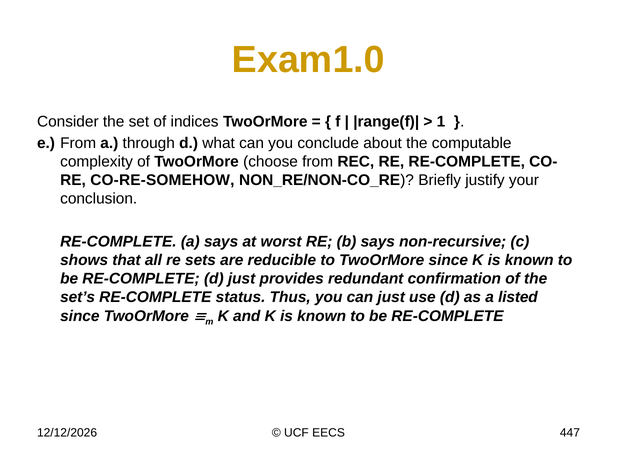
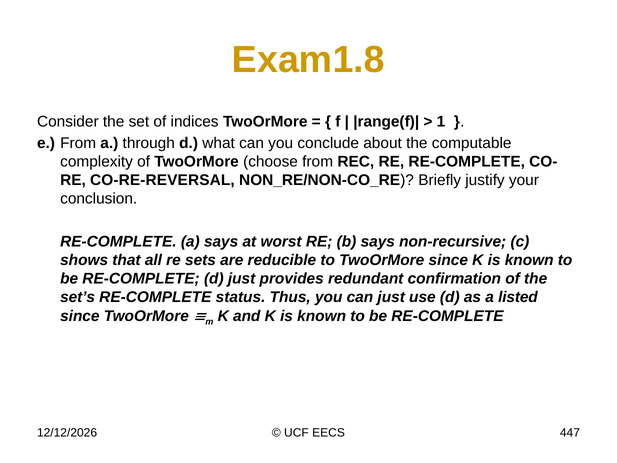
Exam1.0: Exam1.0 -> Exam1.8
CO-RE-SOMEHOW: CO-RE-SOMEHOW -> CO-RE-REVERSAL
